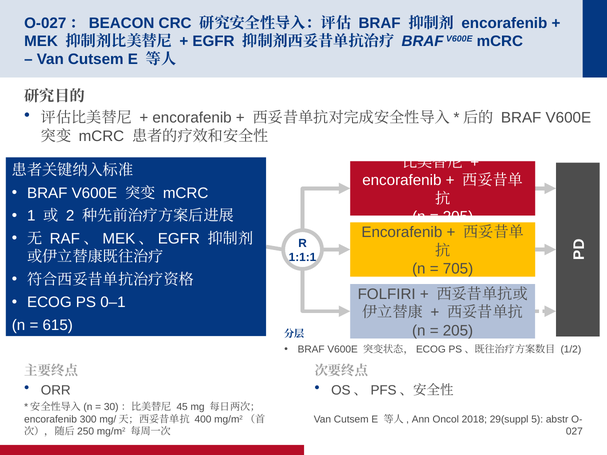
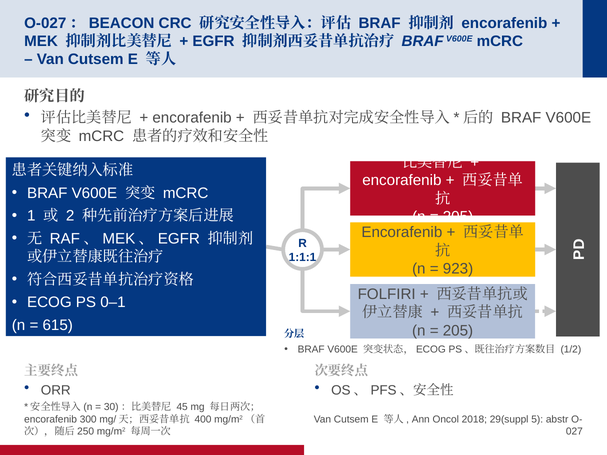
705: 705 -> 923
